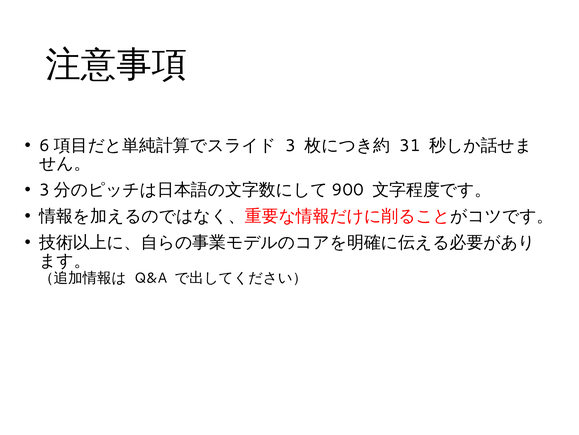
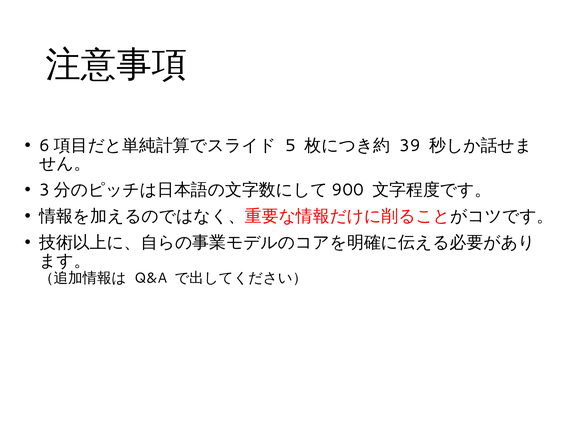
3: 3 -> 5
31: 31 -> 39
